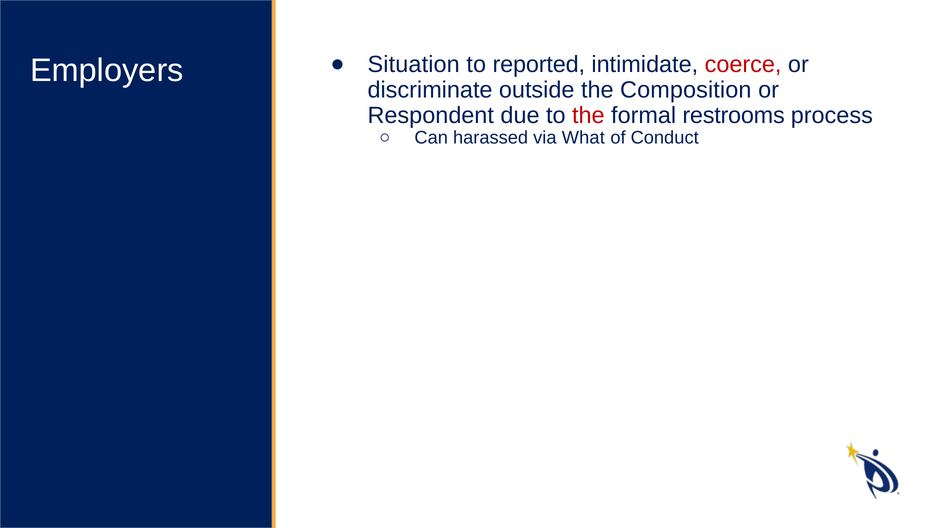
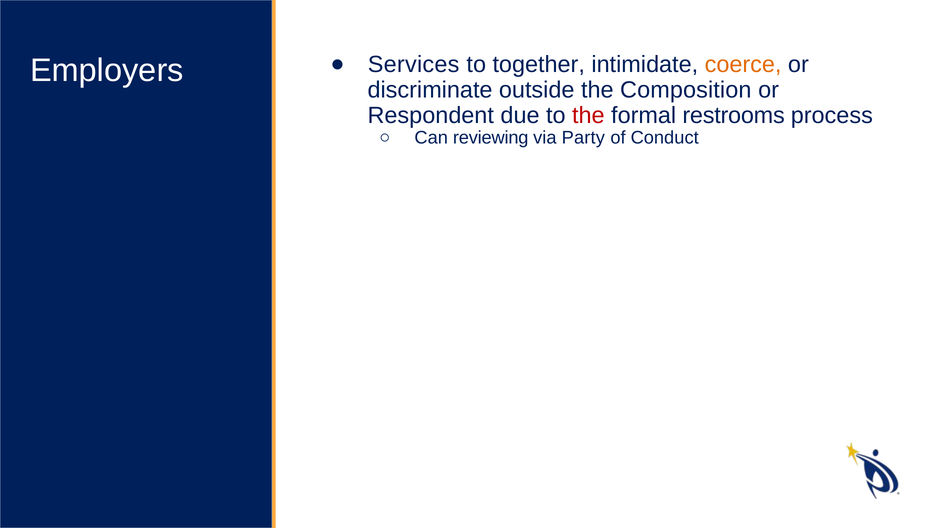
Situation: Situation -> Services
reported: reported -> together
coerce colour: red -> orange
harassed: harassed -> reviewing
What: What -> Party
